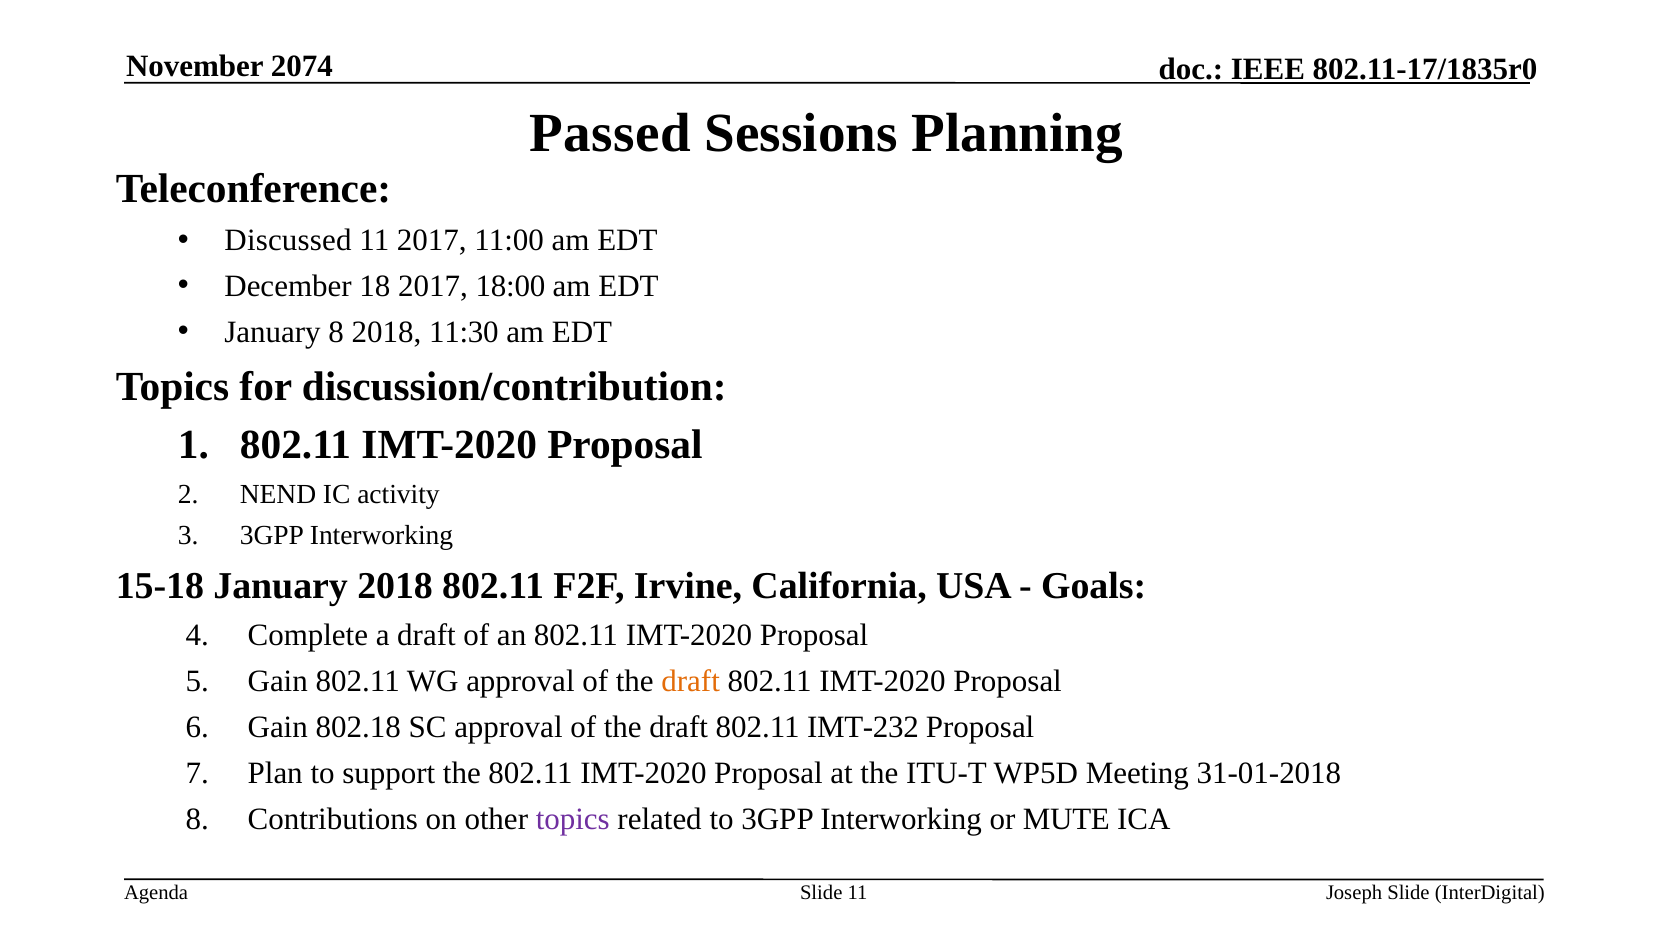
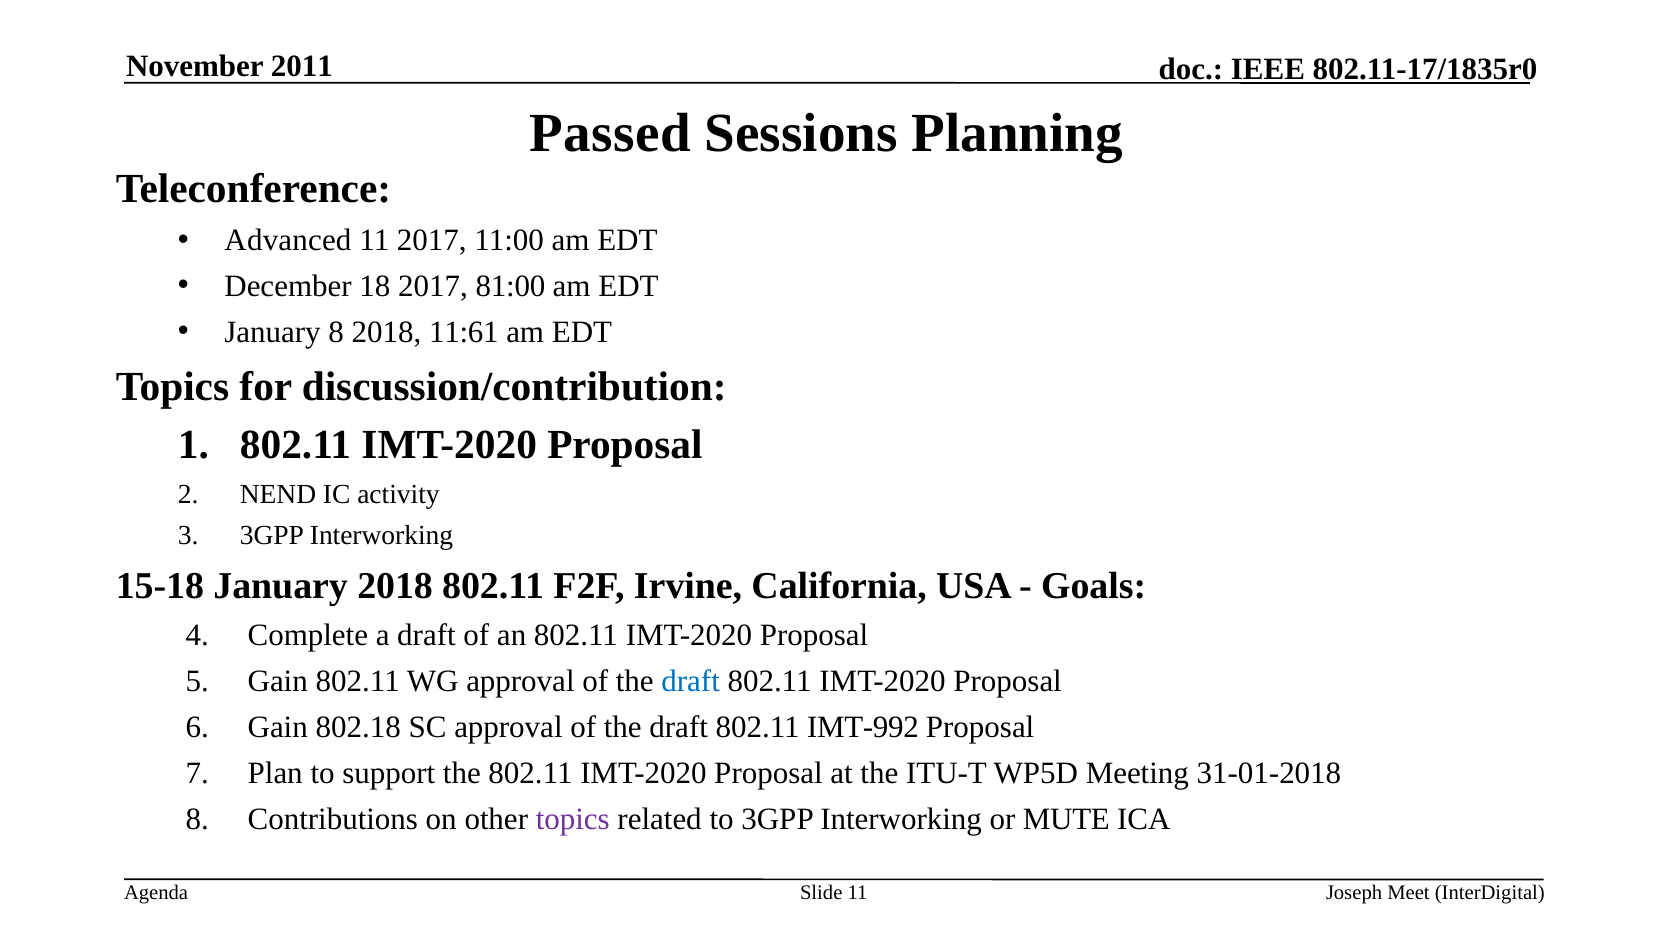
2074: 2074 -> 2011
Discussed: Discussed -> Advanced
18:00: 18:00 -> 81:00
11:30: 11:30 -> 11:61
draft at (691, 681) colour: orange -> blue
IMT-232: IMT-232 -> IMT-992
Joseph Slide: Slide -> Meet
